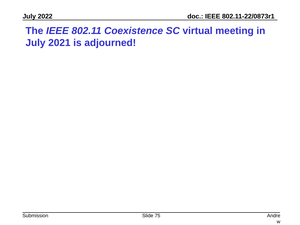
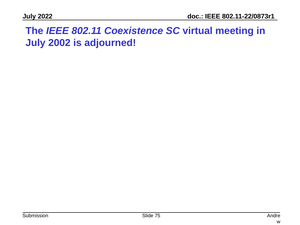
2021: 2021 -> 2002
